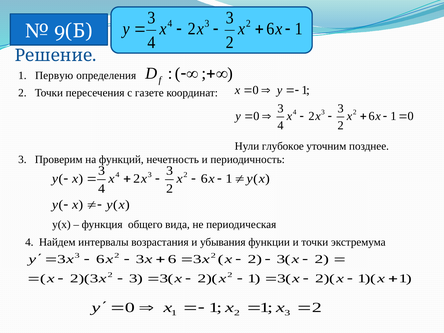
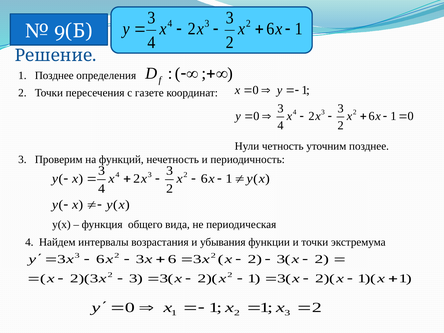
Первую at (54, 76): Первую -> Позднее
глубокое: глубокое -> четность
